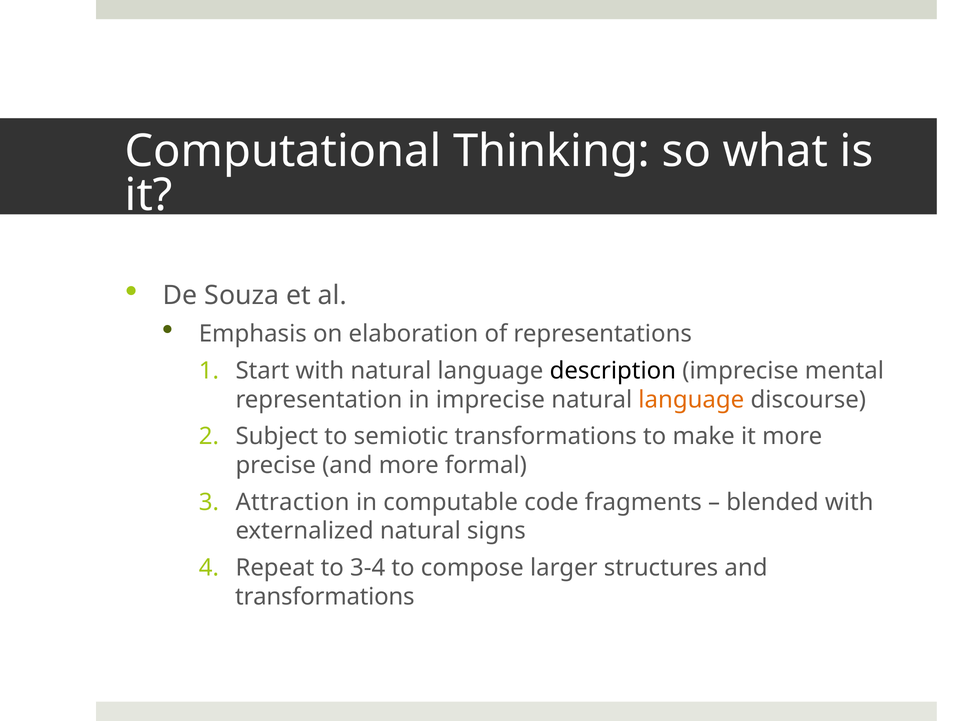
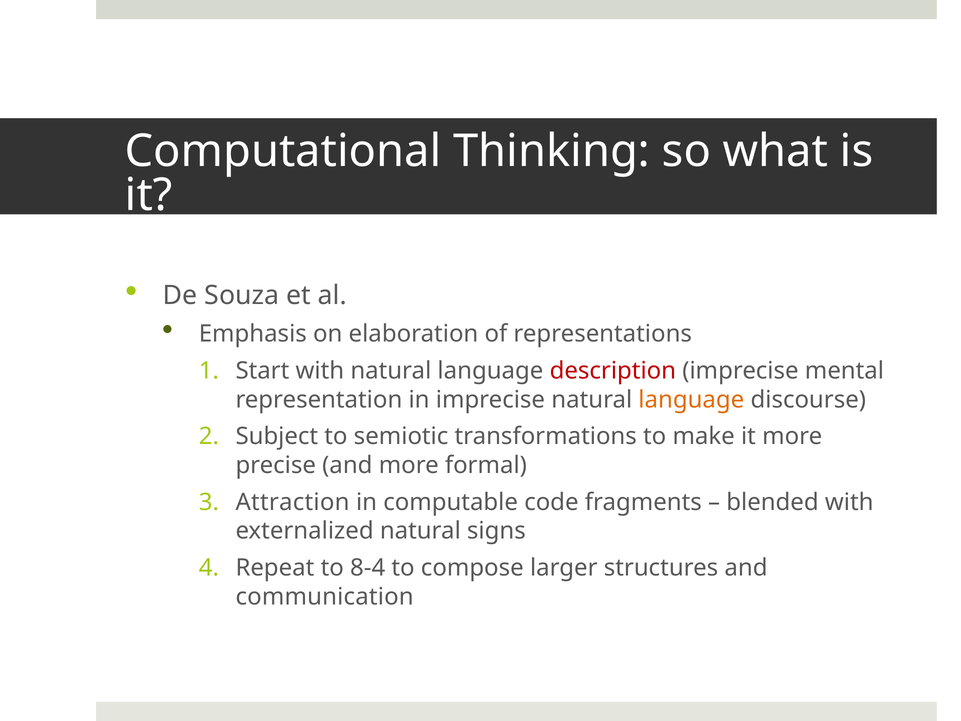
description colour: black -> red
3-4: 3-4 -> 8-4
transformations at (325, 596): transformations -> communication
